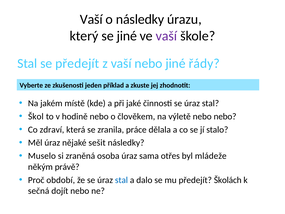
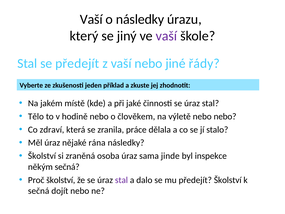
se jiné: jiné -> jiný
Škol: Škol -> Tělo
sešit: sešit -> rána
Muselo at (42, 156): Muselo -> Školství
otřes: otřes -> jinde
mládeže: mládeže -> inspekce
někým právě: právě -> sečná
Proč období: období -> školství
stal at (121, 180) colour: blue -> purple
předejít Školách: Školách -> Školství
